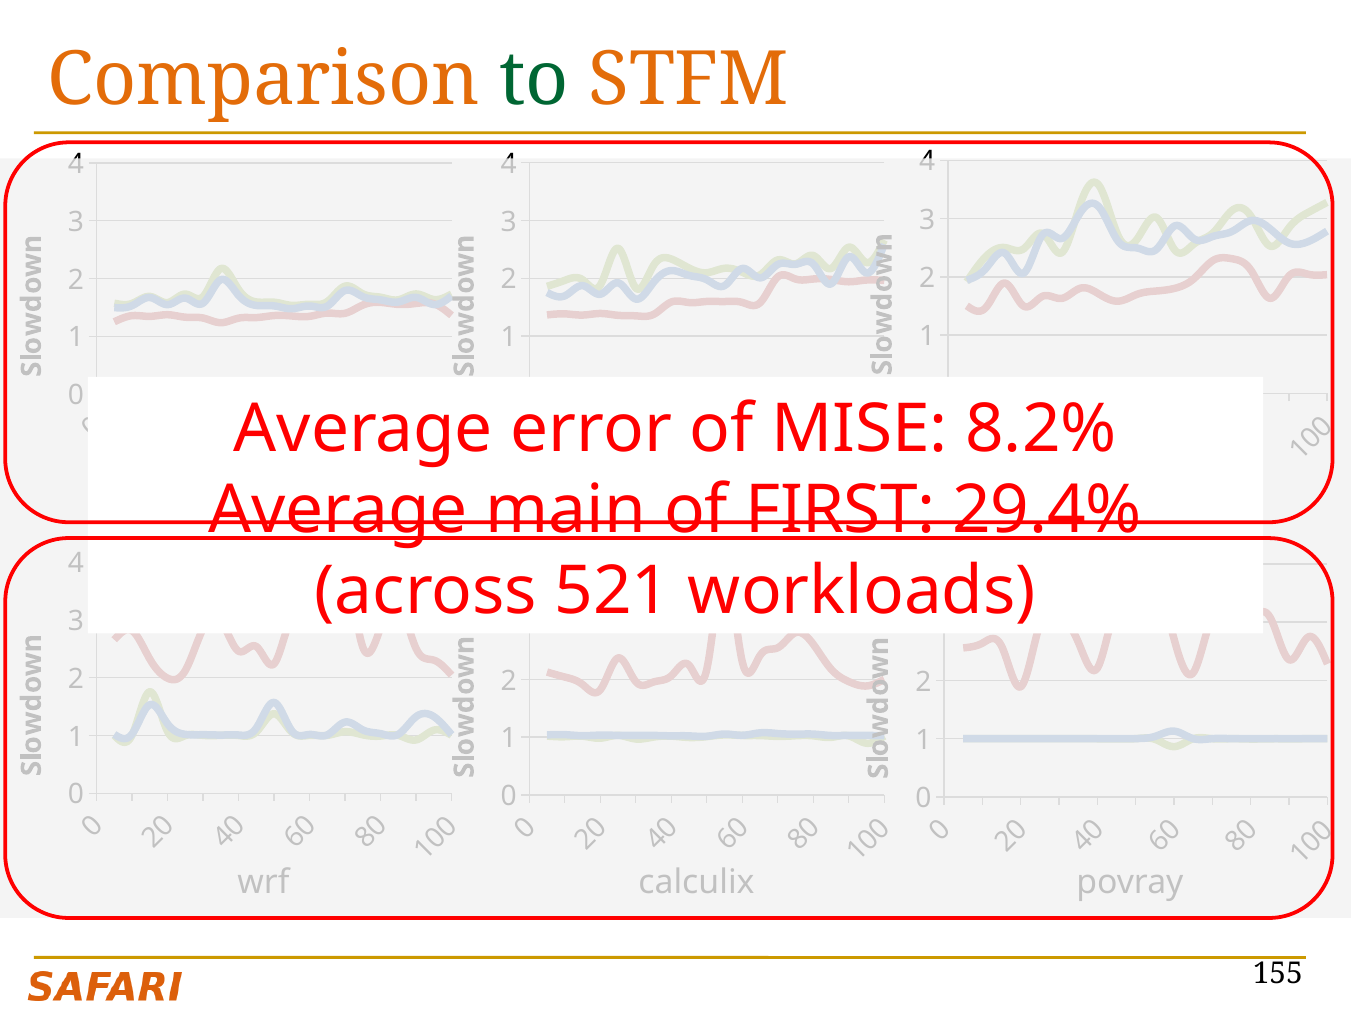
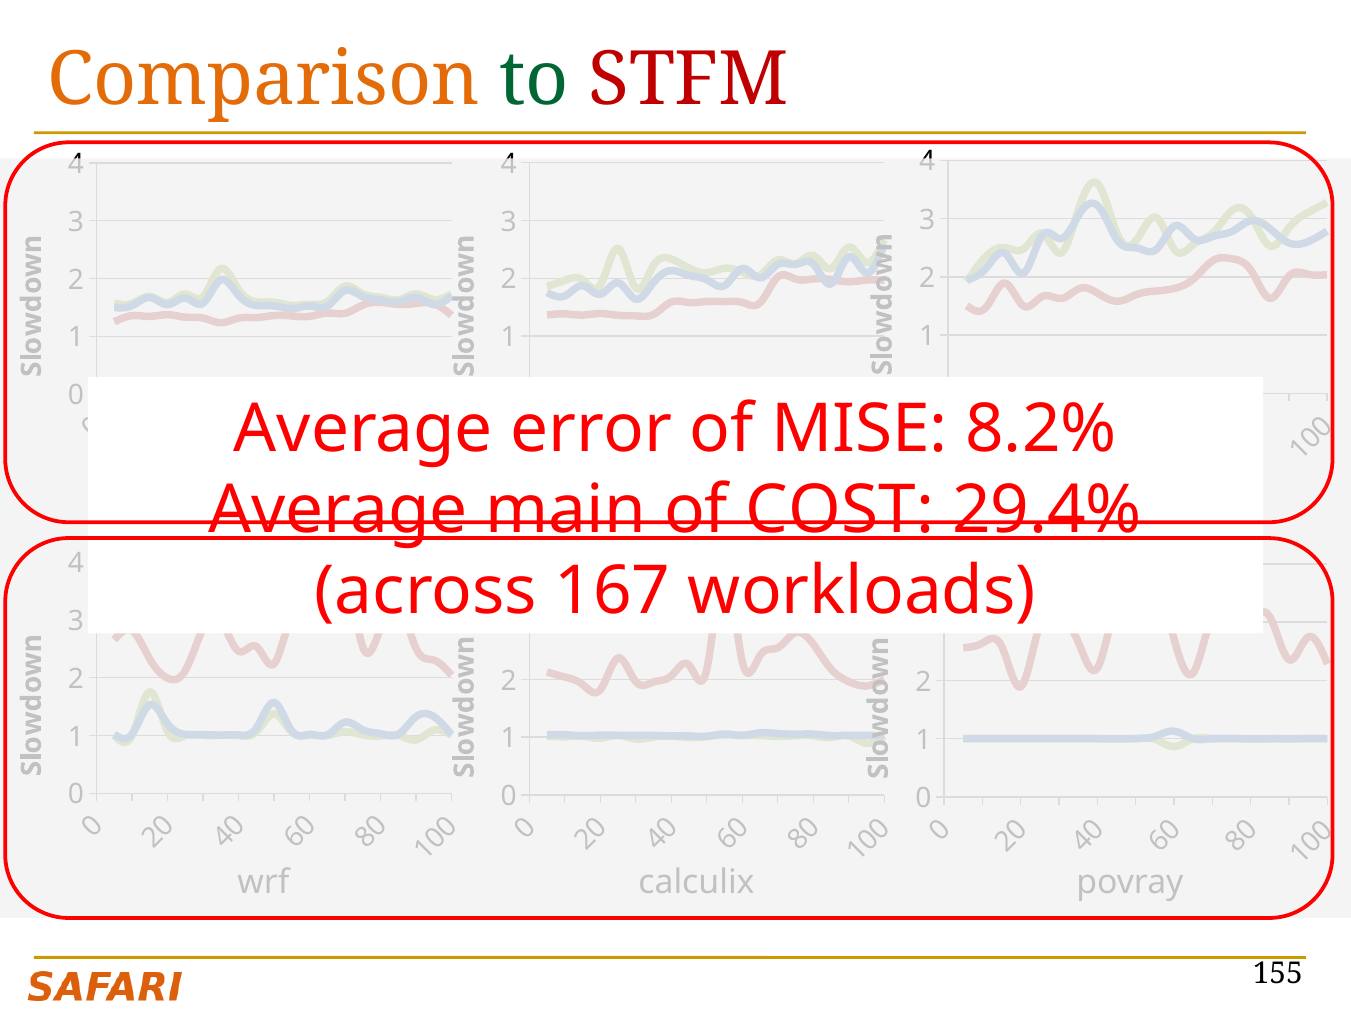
STFM colour: orange -> red
FIRST: FIRST -> COST
521: 521 -> 167
